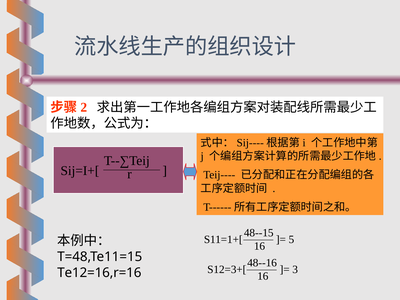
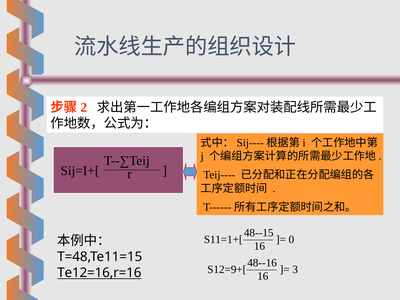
5: 5 -> 0
S12=3+[: S12=3+[ -> S12=9+[
Te12=16,r=16 underline: none -> present
